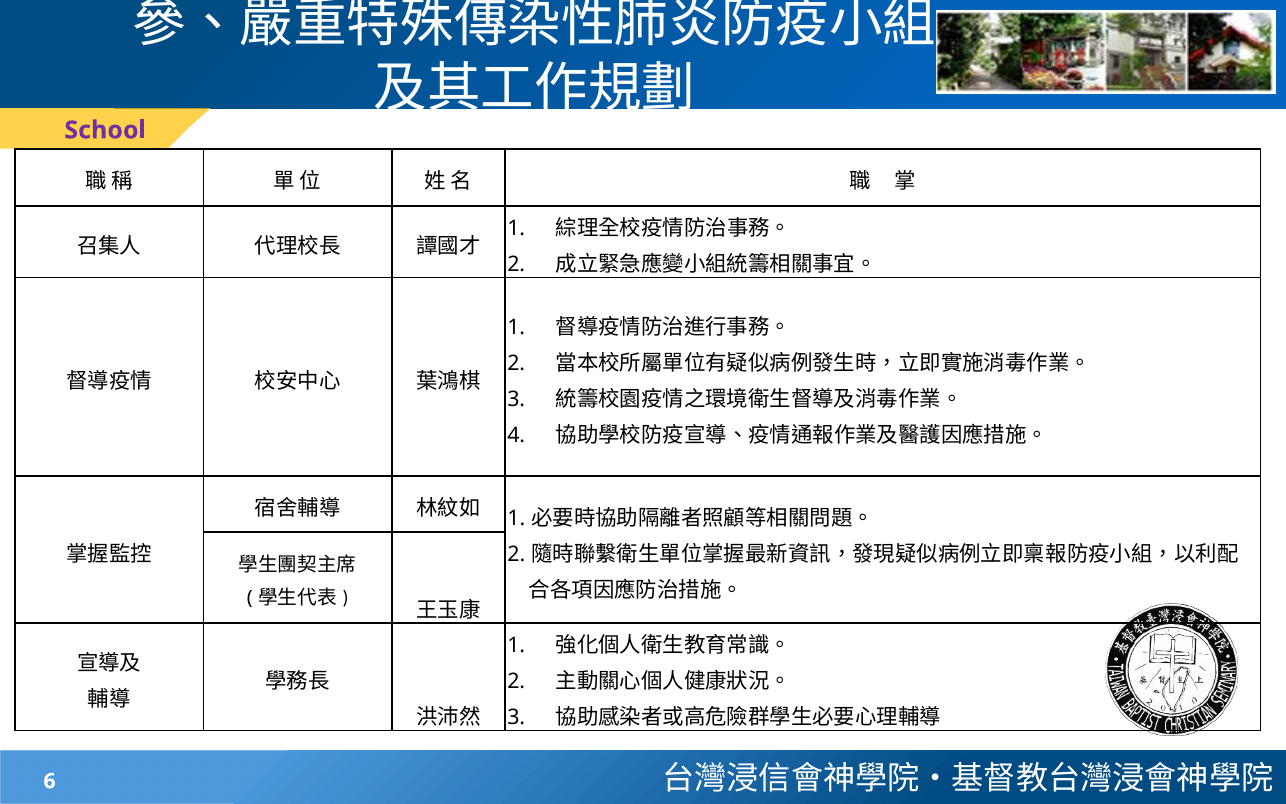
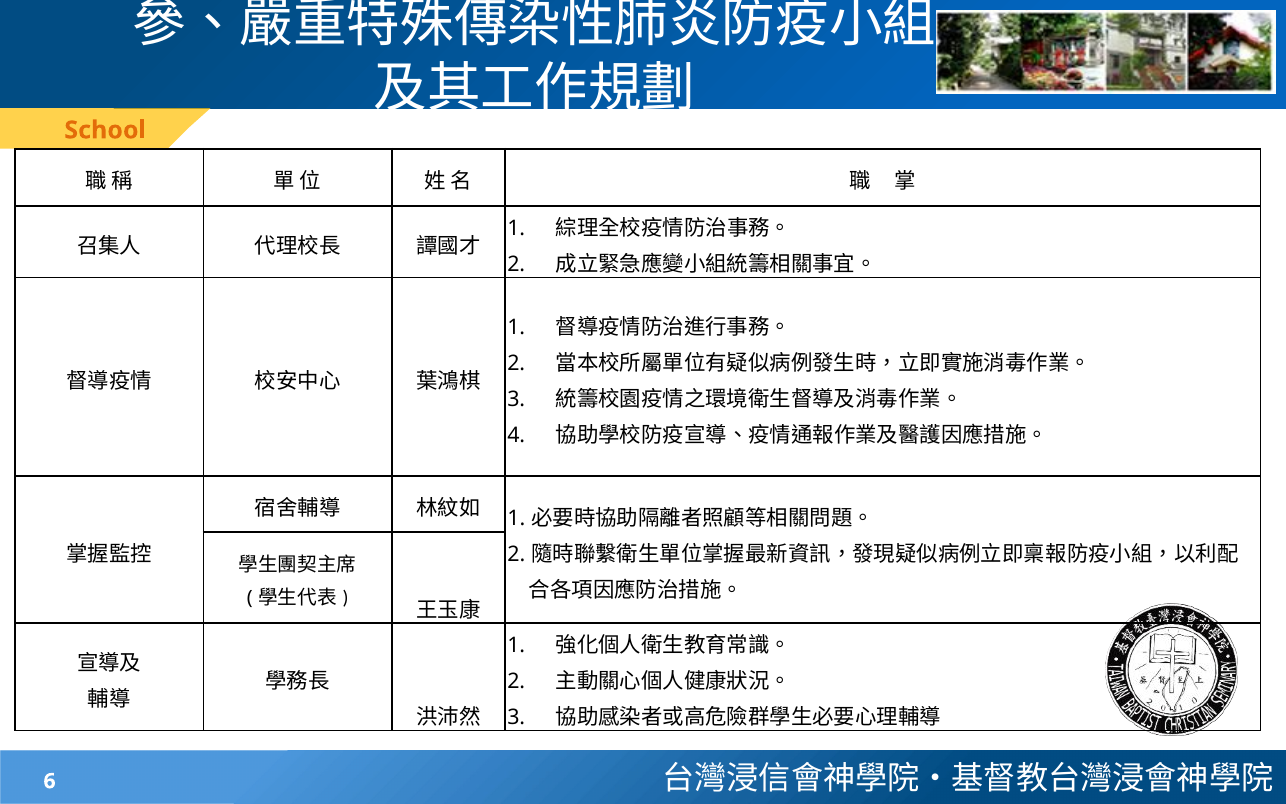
School colour: purple -> orange
